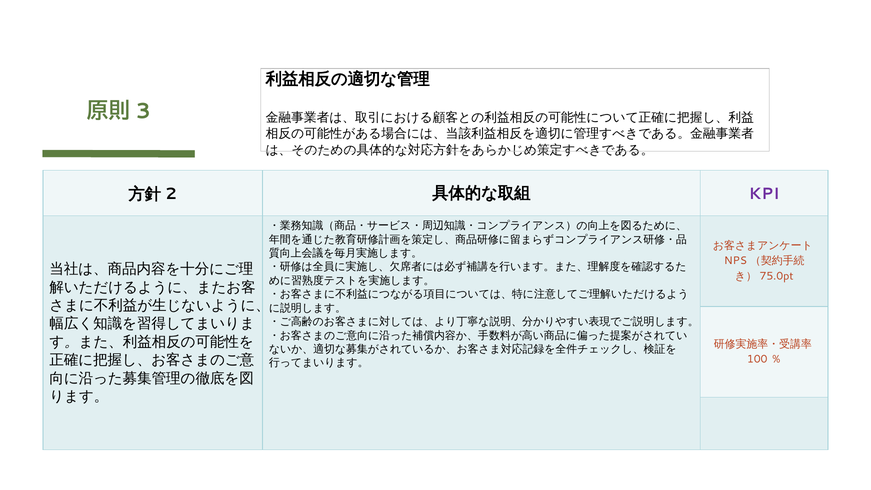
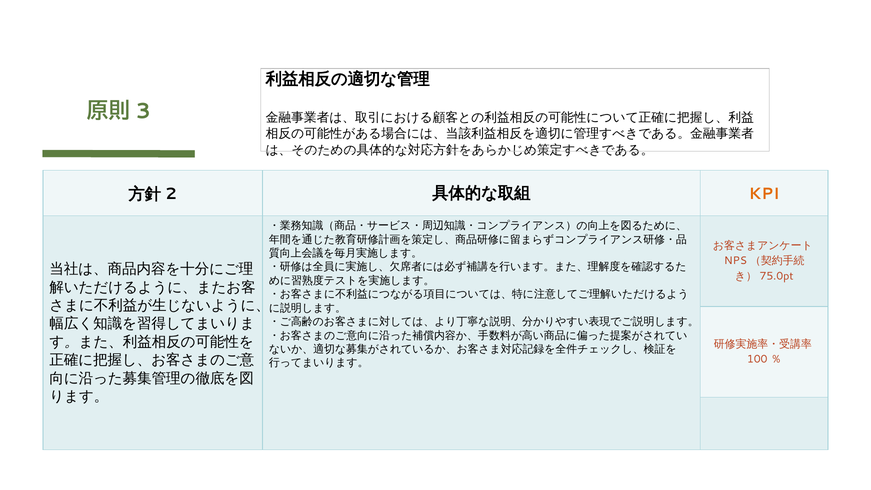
KPI colour: purple -> orange
